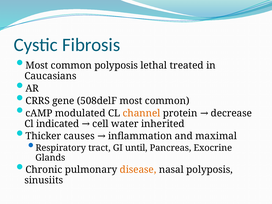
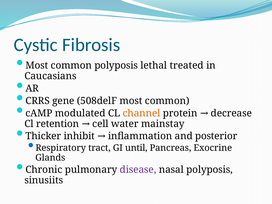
indicated: indicated -> retention
inherited: inherited -> mainstay
causes: causes -> inhibit
maximal: maximal -> posterior
disease colour: orange -> purple
